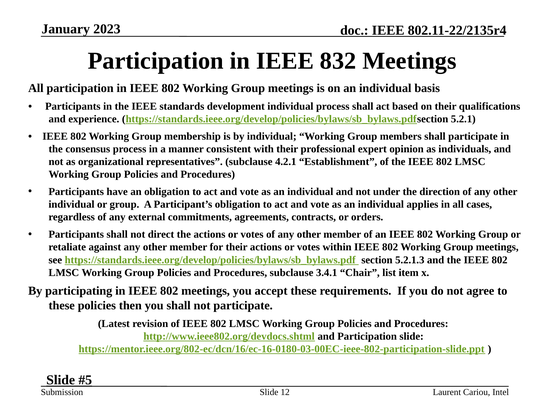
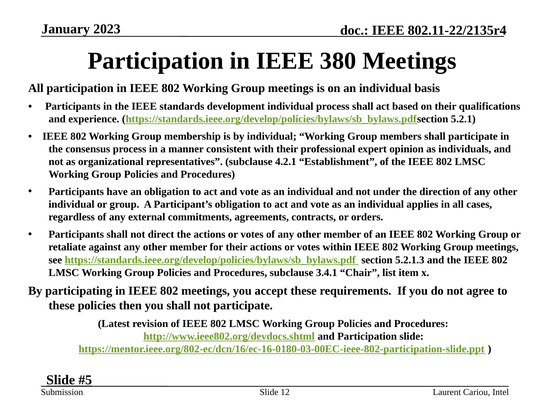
832: 832 -> 380
